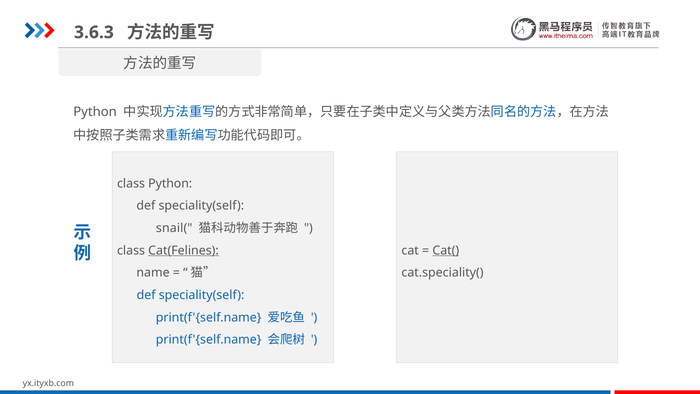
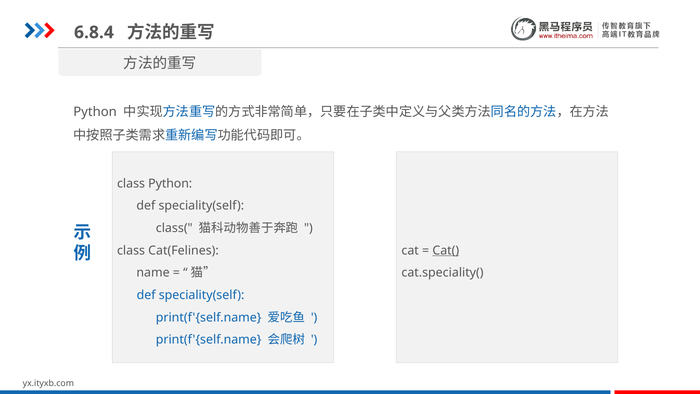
3.6.3: 3.6.3 -> 6.8.4
snail(: snail( -> class(
Cat(Felines underline: present -> none
